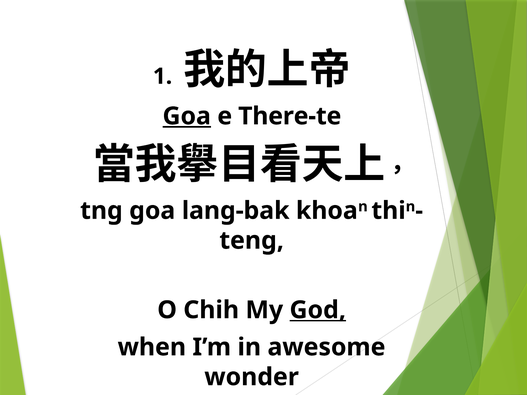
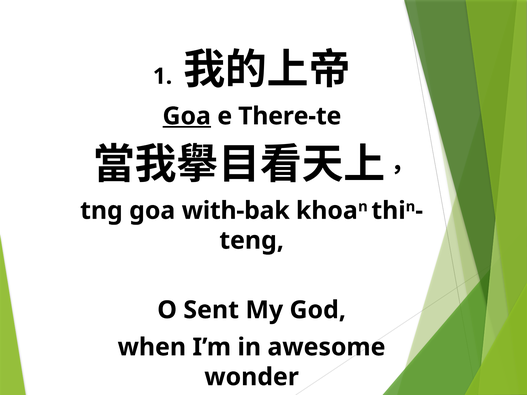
lang-bak: lang-bak -> with-bak
Chih: Chih -> Sent
God underline: present -> none
